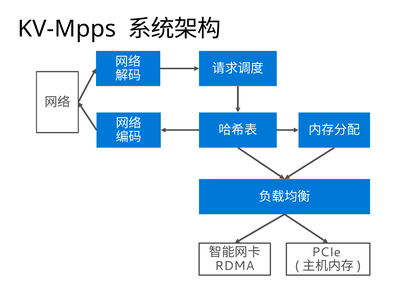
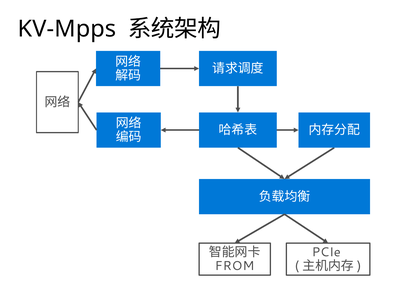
RDMA: RDMA -> FROM
